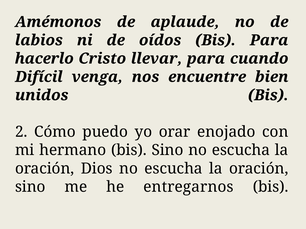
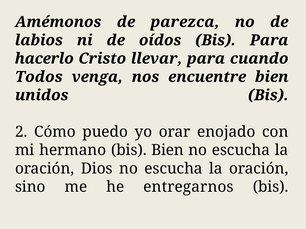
aplaude: aplaude -> parezca
Difícil: Difícil -> Todos
bis Sino: Sino -> Bien
